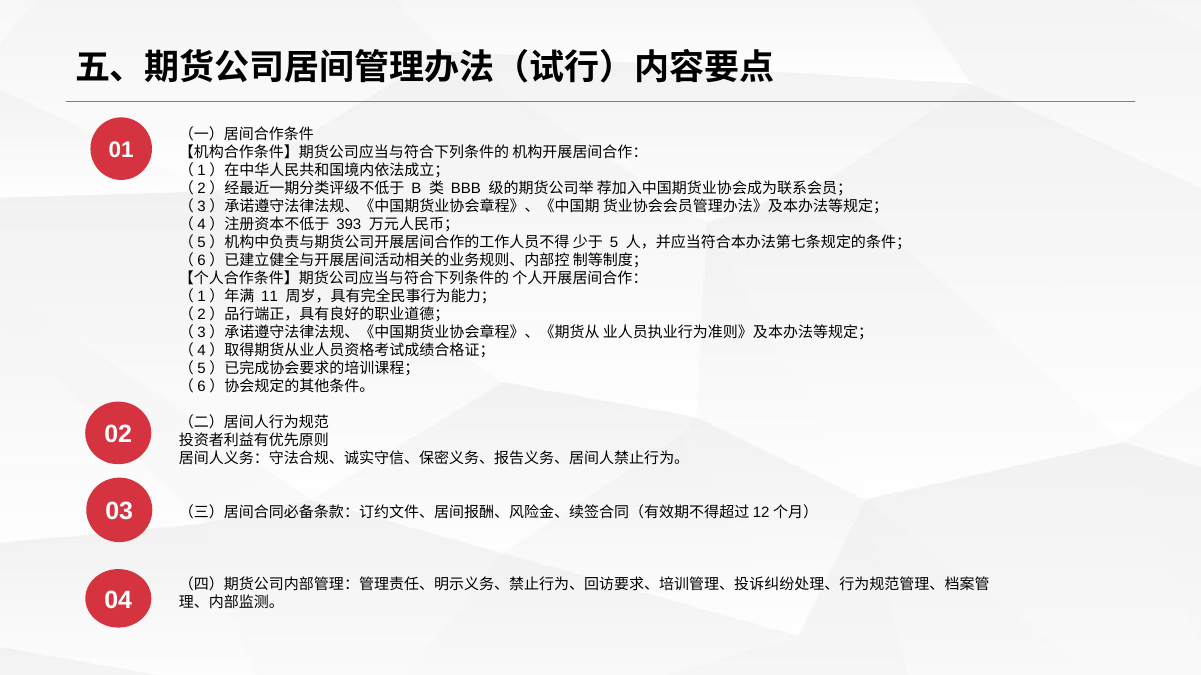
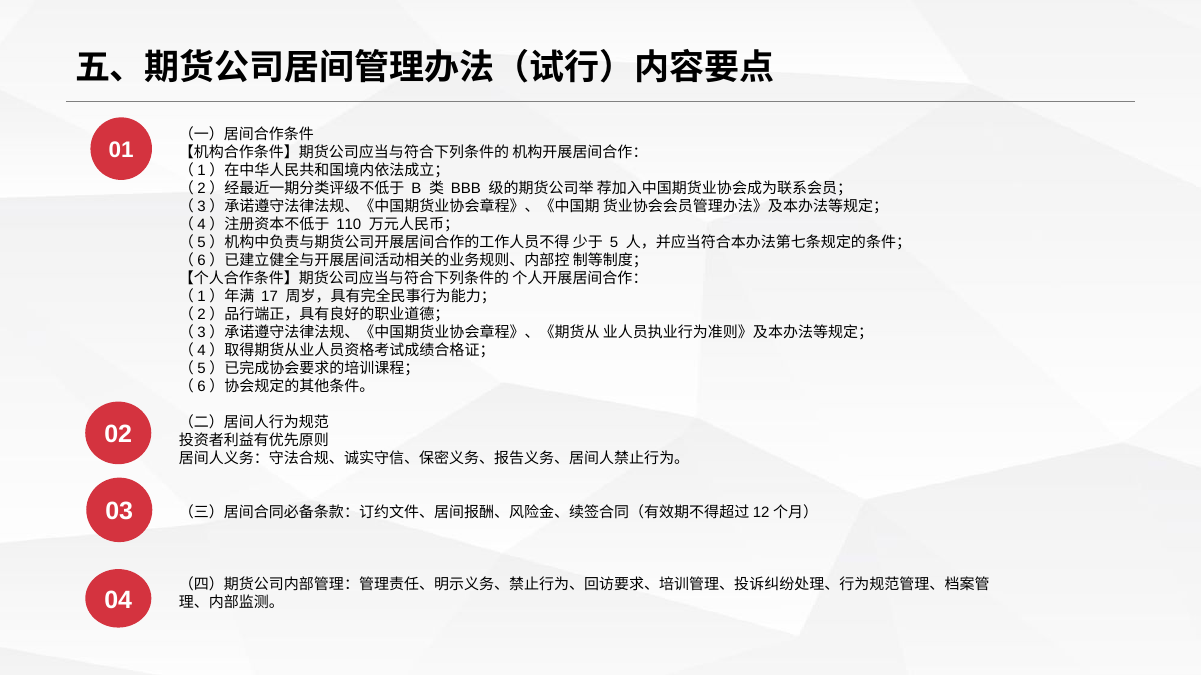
393: 393 -> 110
11: 11 -> 17
